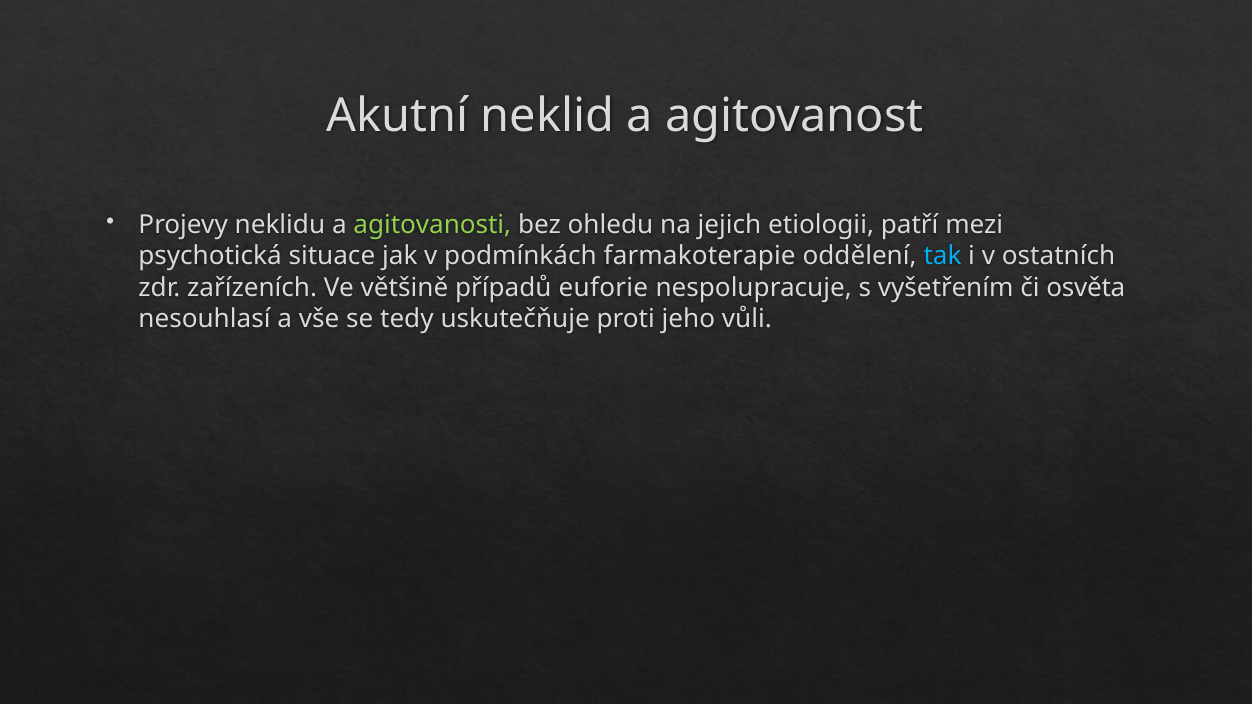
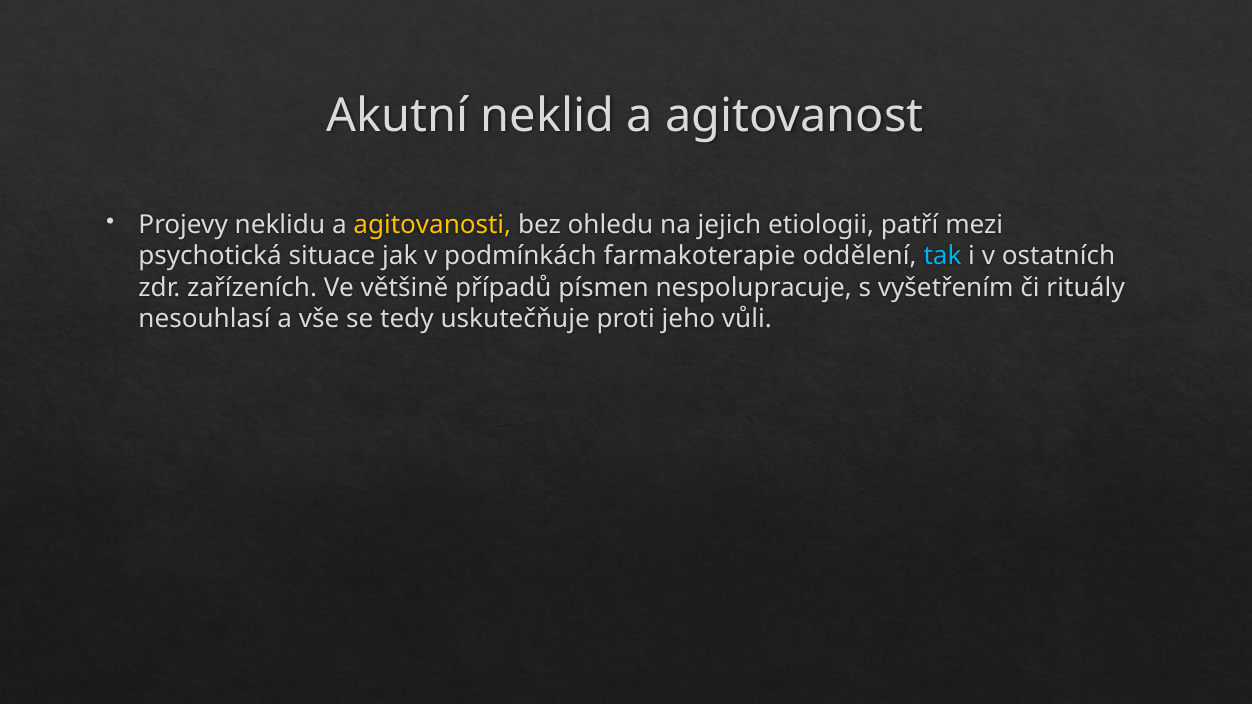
agitovanosti colour: light green -> yellow
euforie: euforie -> písmen
osvěta: osvěta -> rituály
